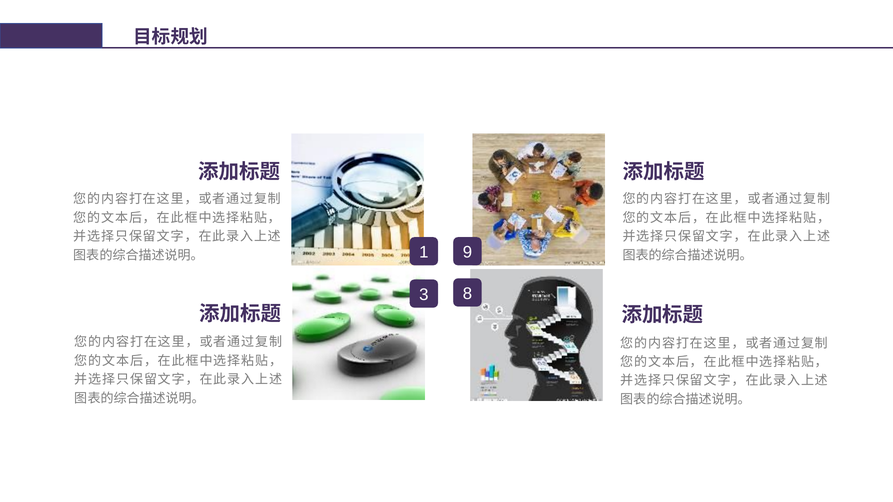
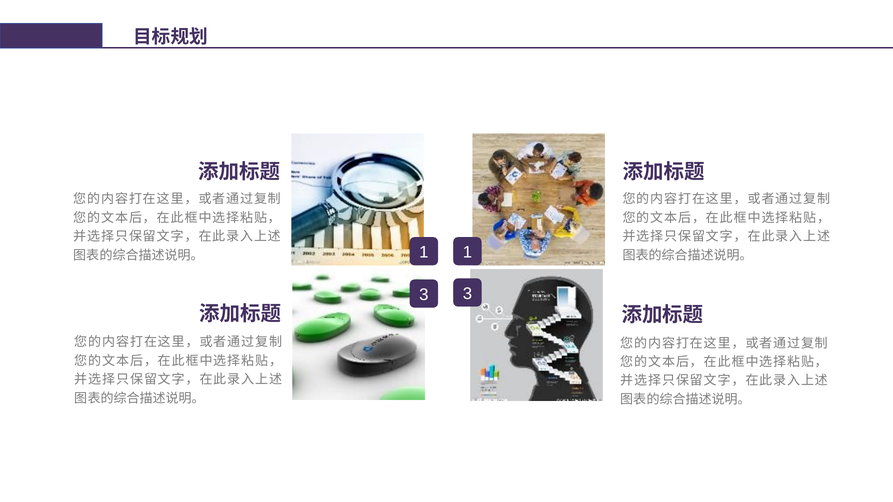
1 9: 9 -> 1
3 8: 8 -> 3
